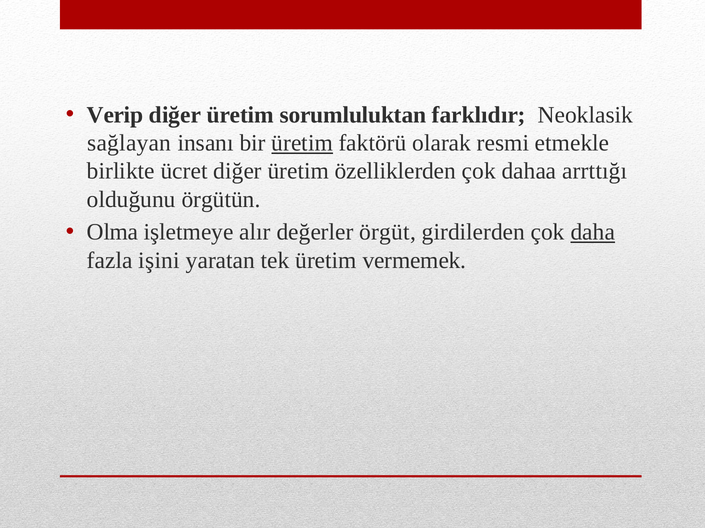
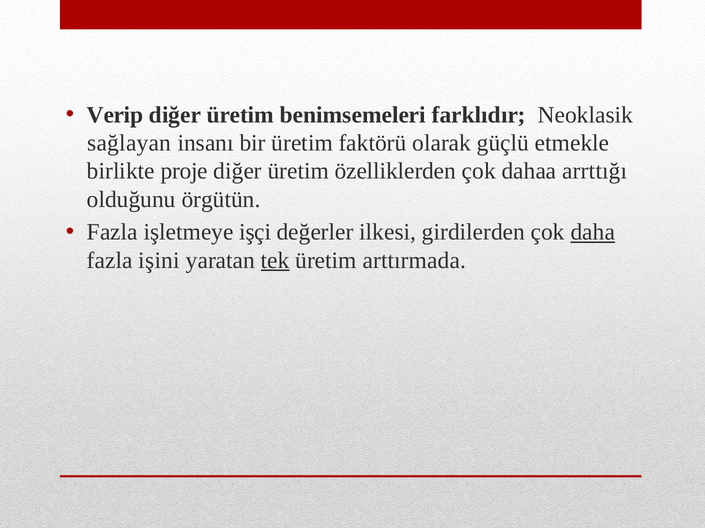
sorumluluktan: sorumluluktan -> benimsemeleri
üretim at (302, 143) underline: present -> none
resmi: resmi -> güçlü
ücret: ücret -> proje
Olma at (113, 233): Olma -> Fazla
alır: alır -> işçi
örgüt: örgüt -> ilkesi
tek underline: none -> present
vermemek: vermemek -> arttırmada
